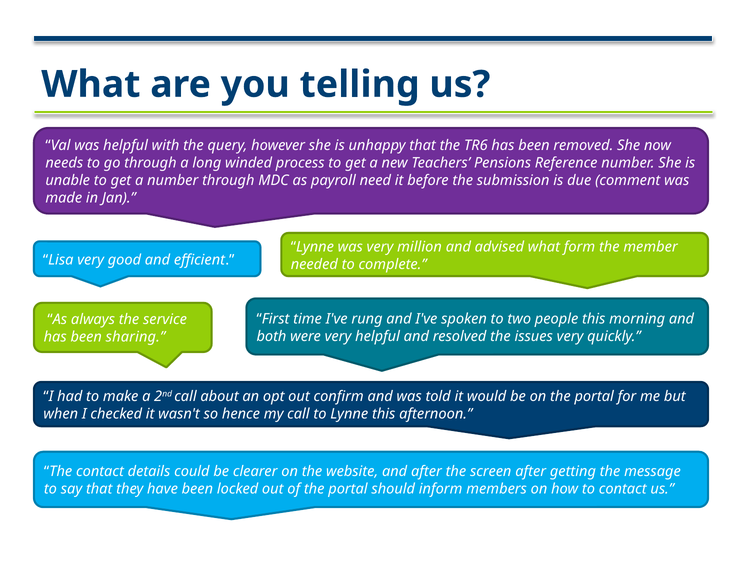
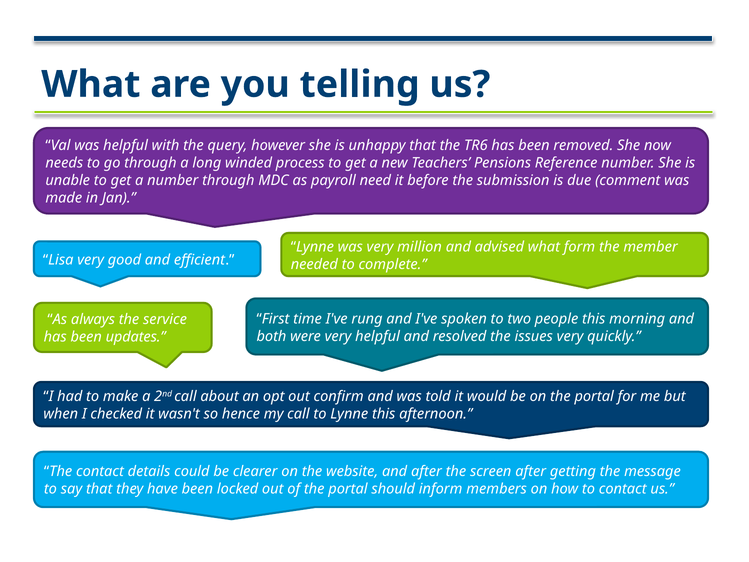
sharing: sharing -> updates
